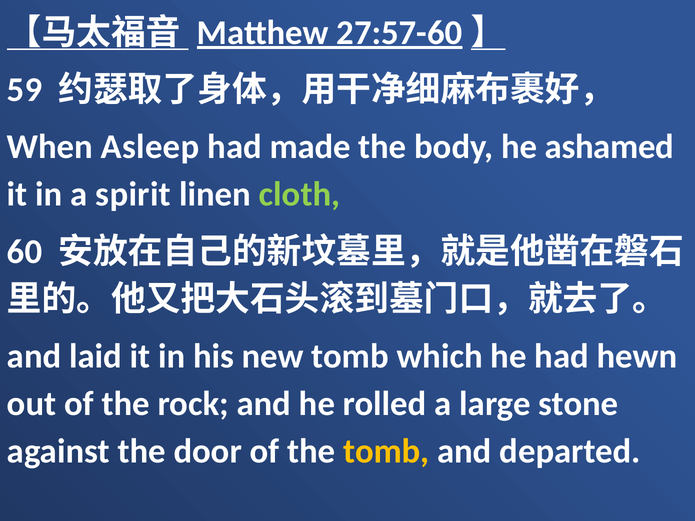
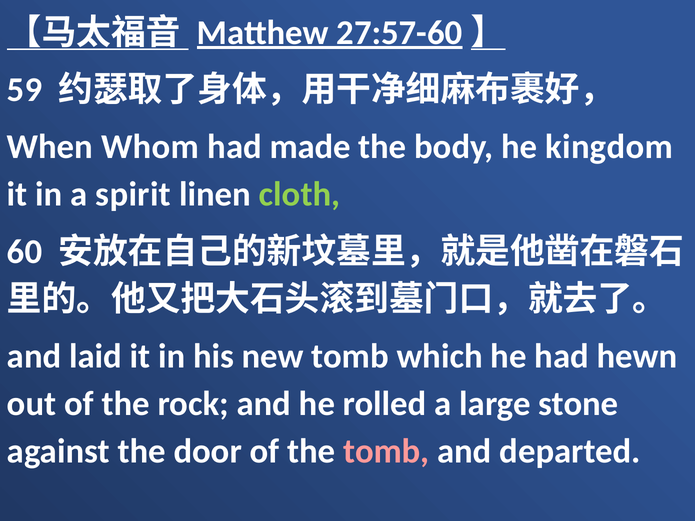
Asleep: Asleep -> Whom
ashamed: ashamed -> kingdom
tomb at (386, 451) colour: yellow -> pink
